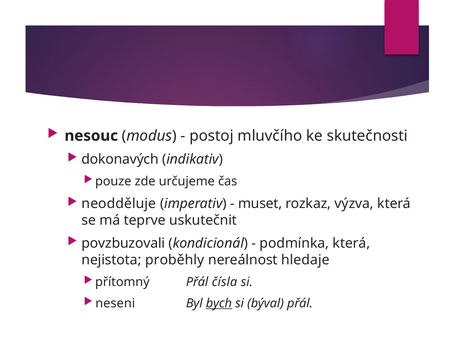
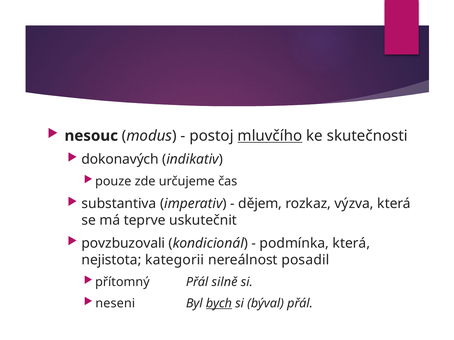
mluvčího underline: none -> present
neodděluje: neodděluje -> substantiva
muset: muset -> dějem
proběhly: proběhly -> kategorii
hledaje: hledaje -> posadil
čísla: čísla -> silně
